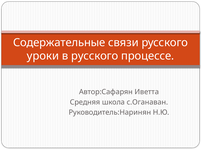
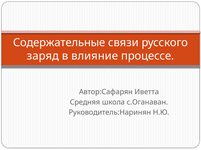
уроки: уроки -> заряд
в русского: русского -> влияние
